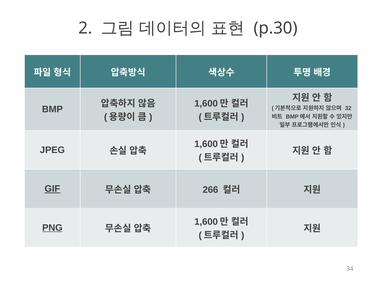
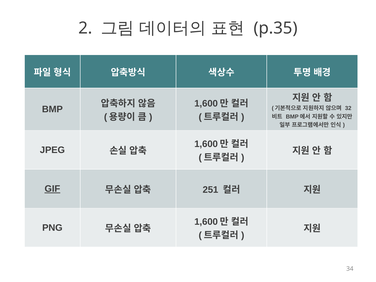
p.30: p.30 -> p.35
266: 266 -> 251
PNG underline: present -> none
